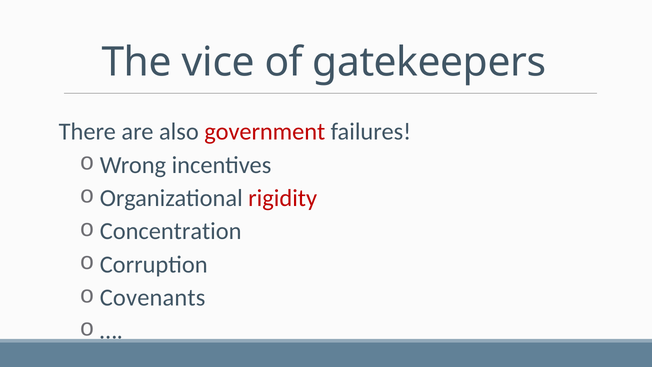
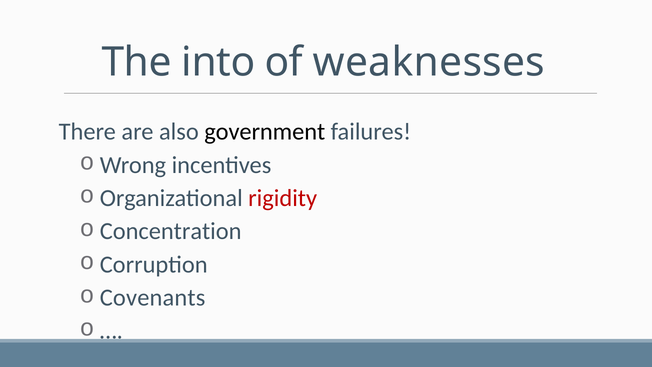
vice: vice -> into
gatekeepers: gatekeepers -> weaknesses
government colour: red -> black
